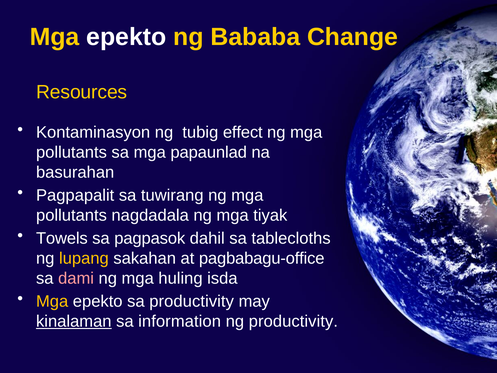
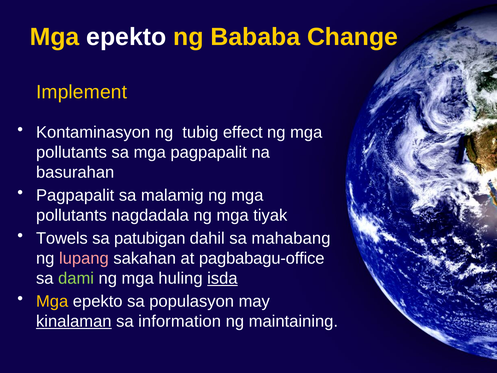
Resources: Resources -> Implement
mga papaunlad: papaunlad -> pagpapalit
tuwirang: tuwirang -> malamig
pagpasok: pagpasok -> patubigan
tablecloths: tablecloths -> mahabang
lupang colour: yellow -> pink
dami colour: pink -> light green
isda underline: none -> present
sa productivity: productivity -> populasyon
ng productivity: productivity -> maintaining
